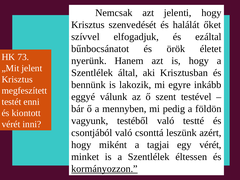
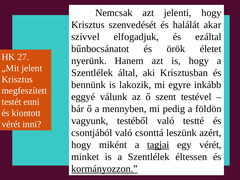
őket: őket -> akar
73: 73 -> 27
tagjai underline: none -> present
